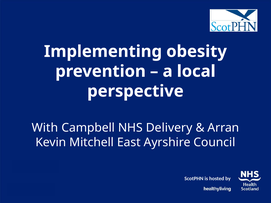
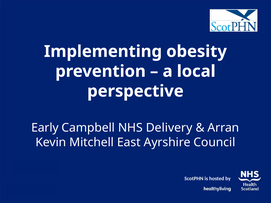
With: With -> Early
